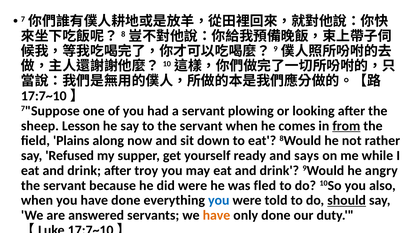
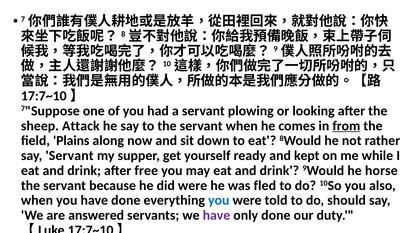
Lesson: Lesson -> Attack
say Refused: Refused -> Servant
says: says -> kept
troy: troy -> free
angry: angry -> horse
should underline: present -> none
have at (216, 216) colour: orange -> purple
